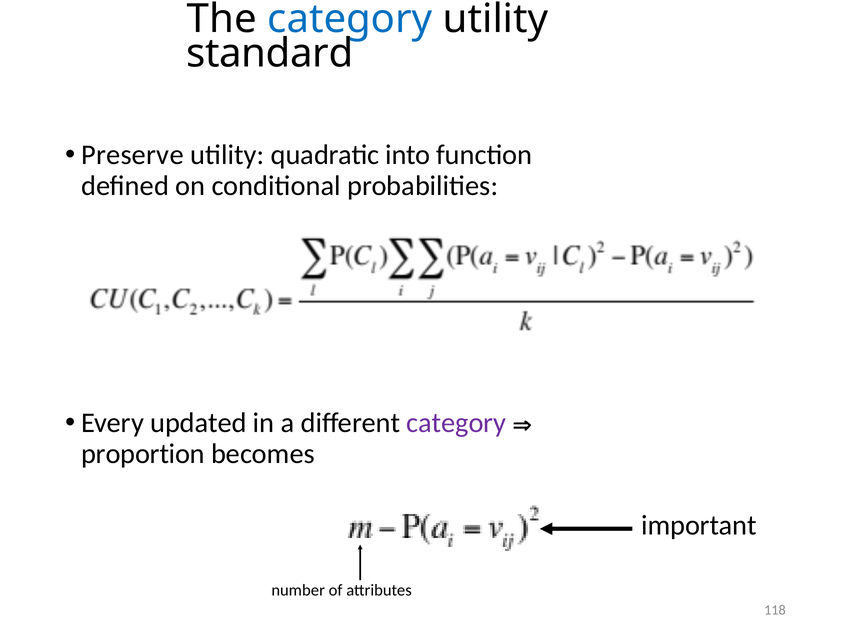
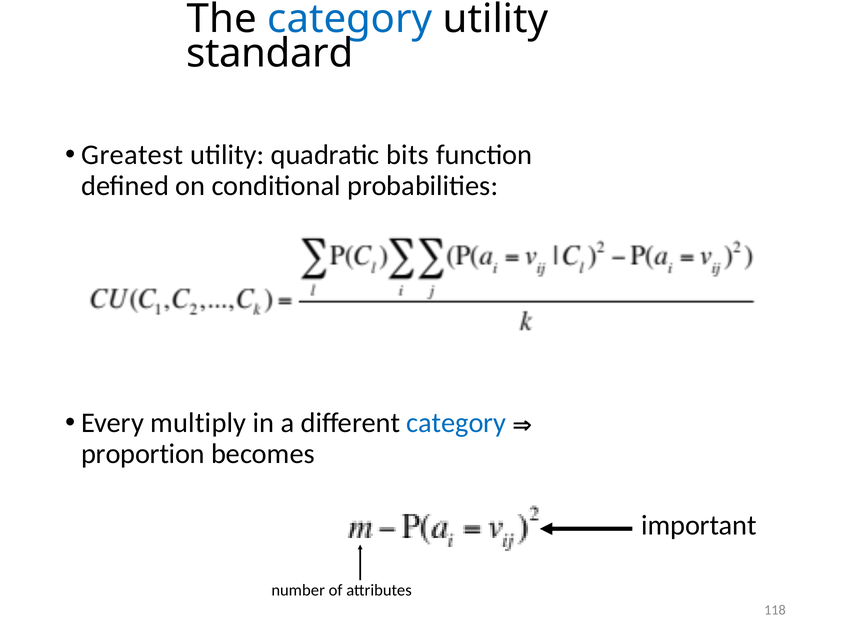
Preserve: Preserve -> Greatest
into: into -> bits
updated: updated -> multiply
category at (456, 423) colour: purple -> blue
